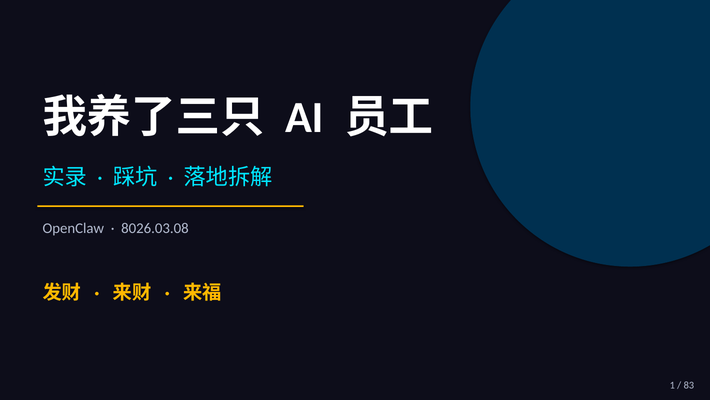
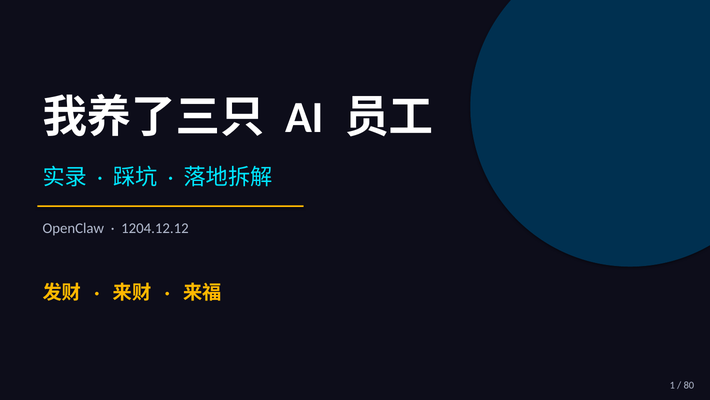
8026.03.08: 8026.03.08 -> 1204.12.12
83: 83 -> 80
